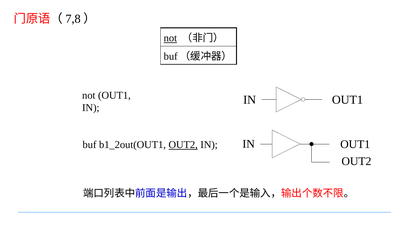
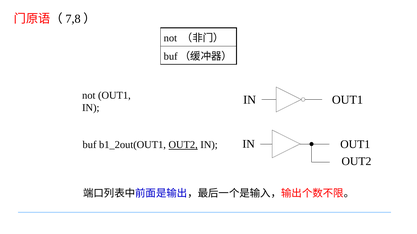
not at (170, 38) underline: present -> none
